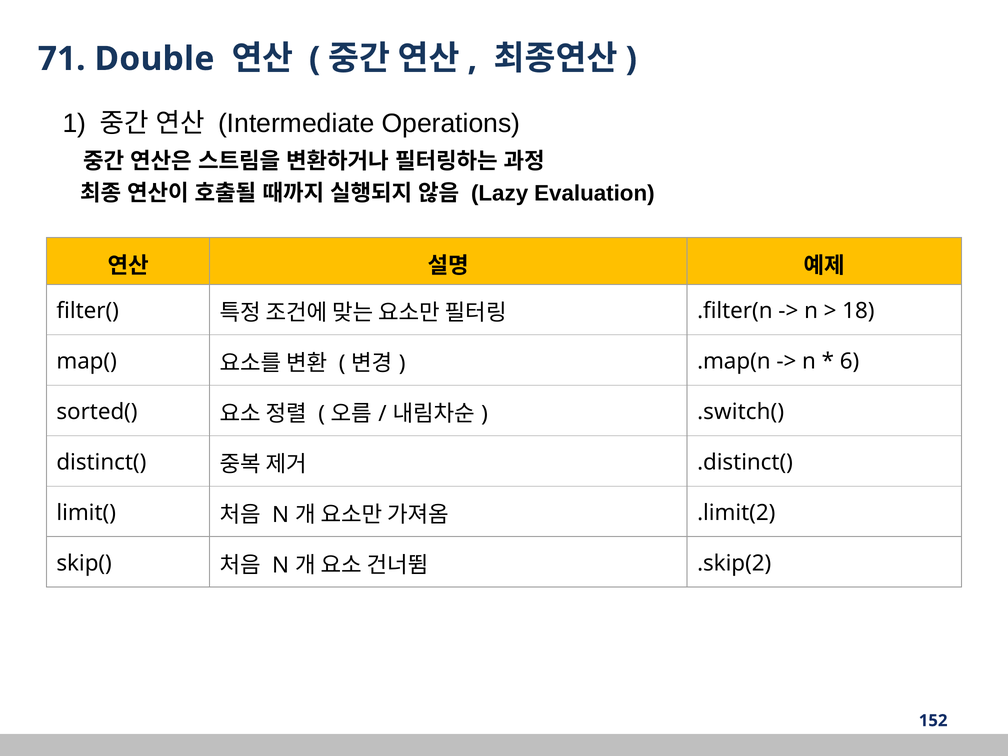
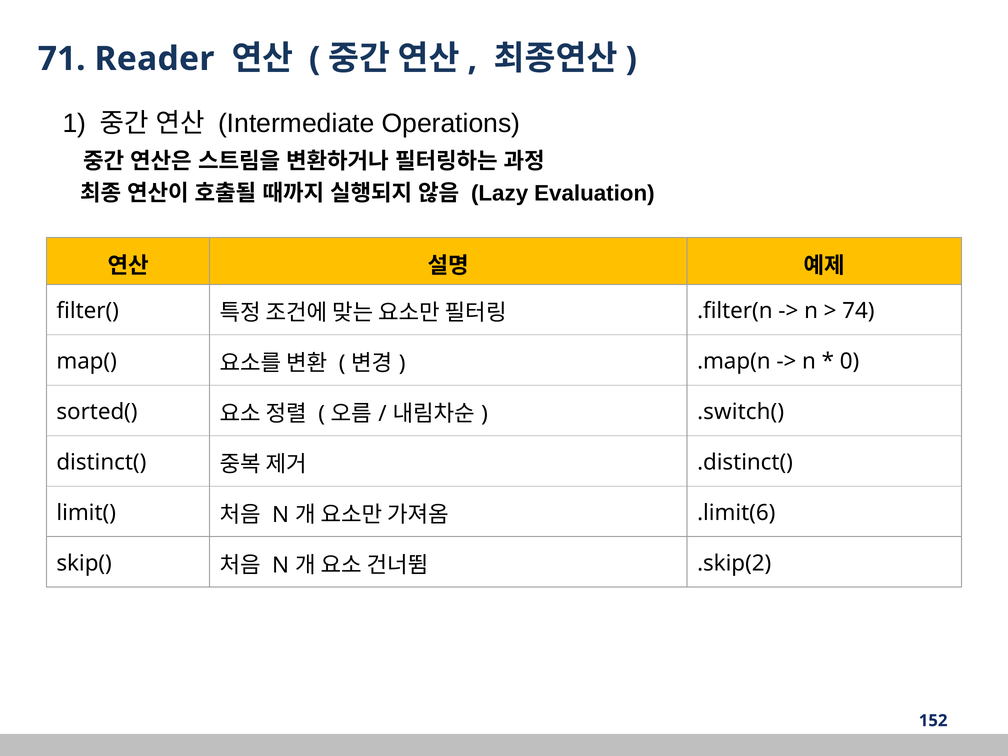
Double: Double -> Reader
18: 18 -> 74
6: 6 -> 0
.limit(2: .limit(2 -> .limit(6
